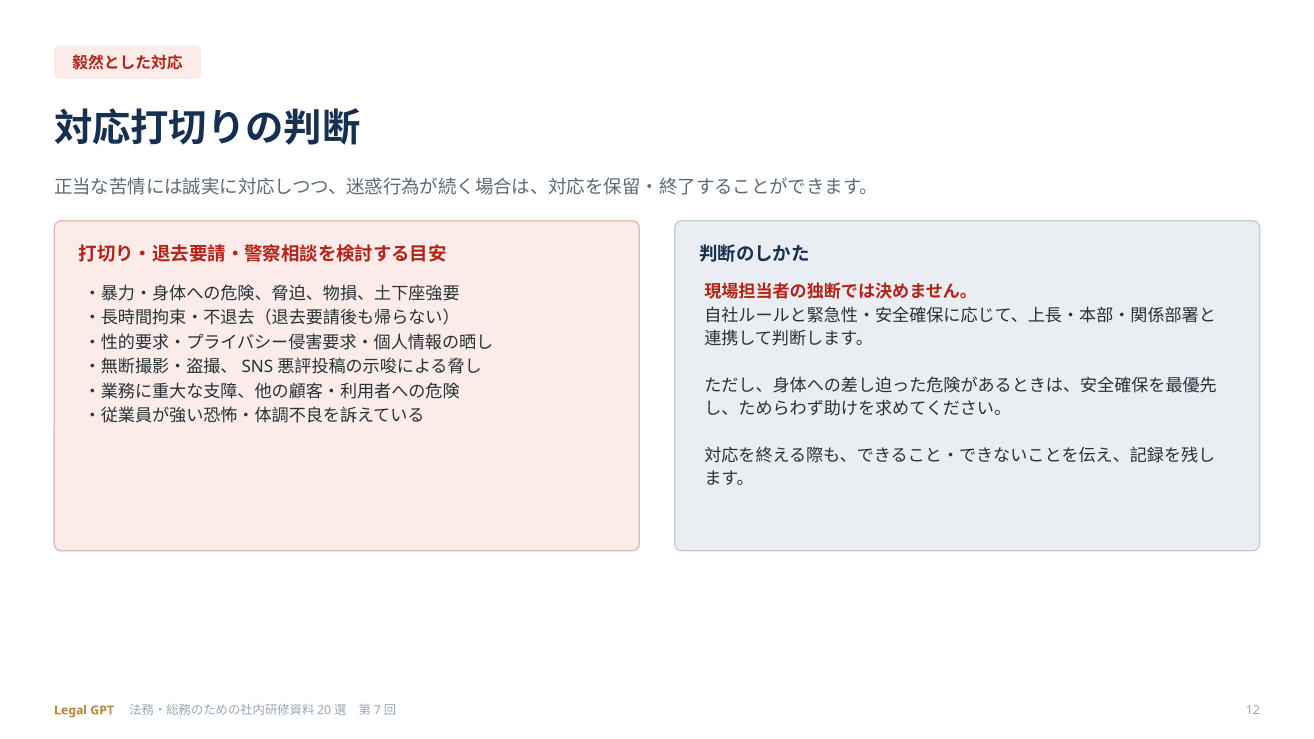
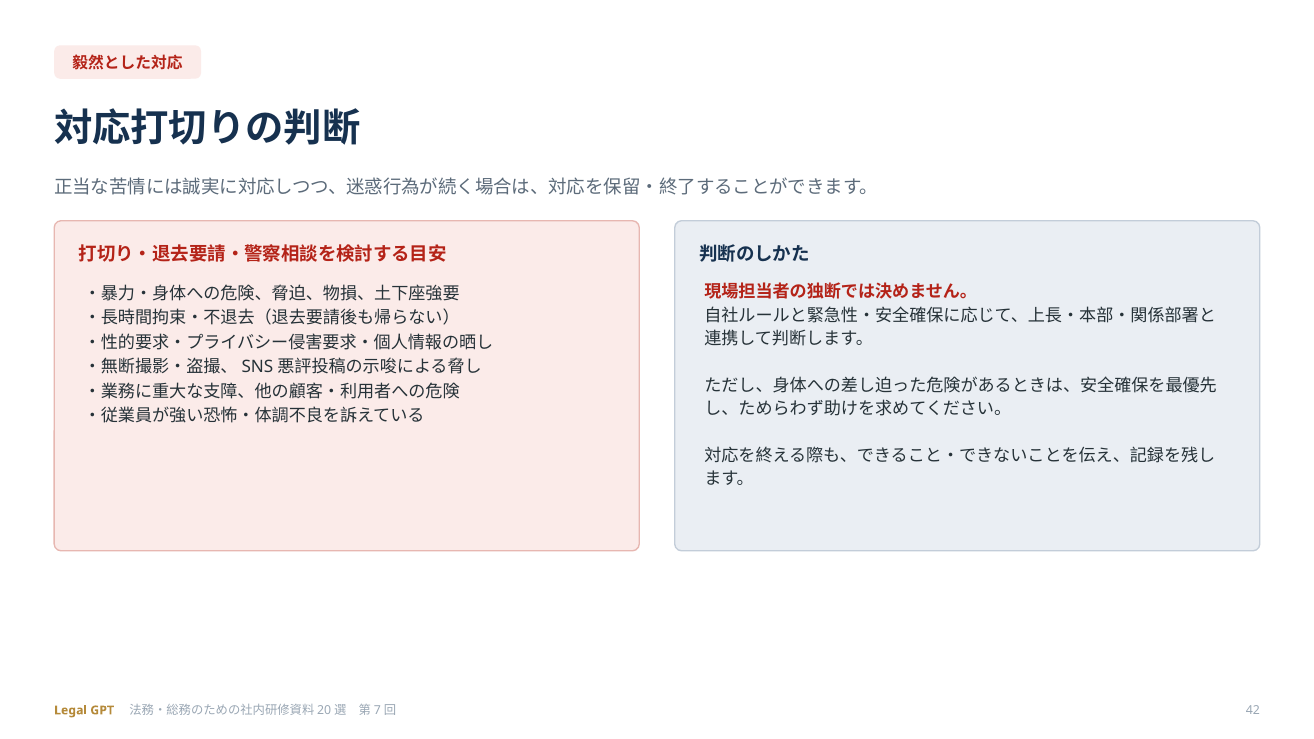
12: 12 -> 42
